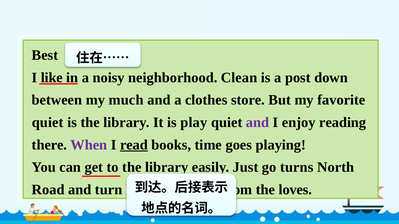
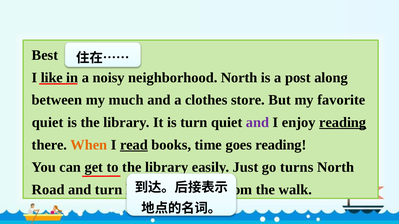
neighborhood Clean: Clean -> North
down: down -> along
is play: play -> turn
reading at (343, 123) underline: none -> present
When colour: purple -> orange
goes playing: playing -> reading
loves: loves -> walk
